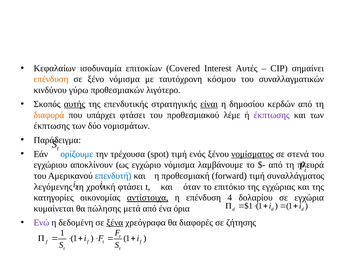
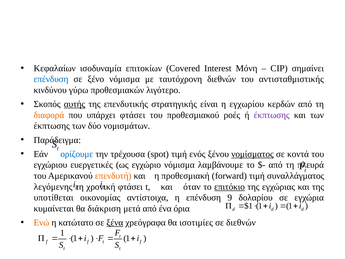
Αυτές: Αυτές -> Μόνη
επένδυση at (51, 79) colour: orange -> blue
ταυτόχρονη κόσμου: κόσμου -> διεθνών
συναλλαγματικών: συναλλαγματικών -> αντισταθμιστικής
είναι underline: present -> none
δημοσίου: δημοσίου -> εγχωρίου
λέμε: λέμε -> ροές
στενά: στενά -> κοντά
αποκλίνουν: αποκλίνουν -> ευεργετικές
επενδυτή colour: blue -> orange
επιτόκιο underline: none -> present
κατηγορίες: κατηγορίες -> υποτίθεται
αντίστοιχα underline: present -> none
4: 4 -> 9
πώλησης: πώλησης -> διάκριση
Ενώ colour: purple -> orange
δεδομένη: δεδομένη -> κατώτατο
διαφορές: διαφορές -> ισοτιμίες
σε ζήτησης: ζήτησης -> διεθνών
